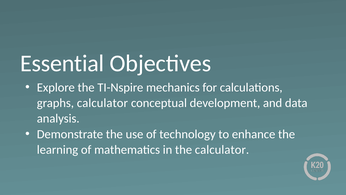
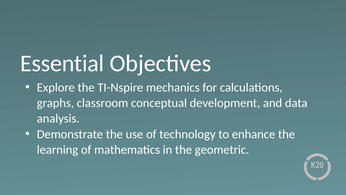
graphs calculator: calculator -> classroom
the calculator: calculator -> geometric
